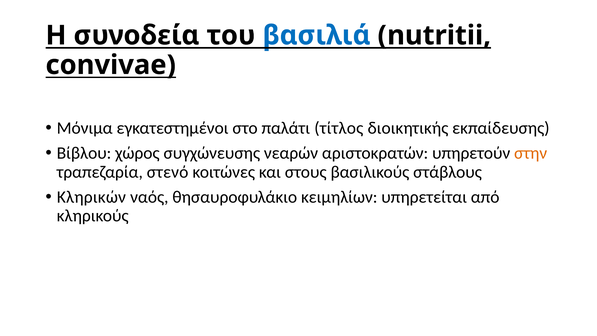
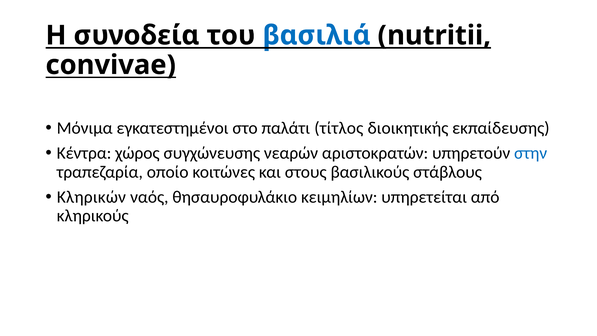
Βίβλου: Βίβλου -> Κέντρα
στην colour: orange -> blue
στενό: στενό -> οποίο
